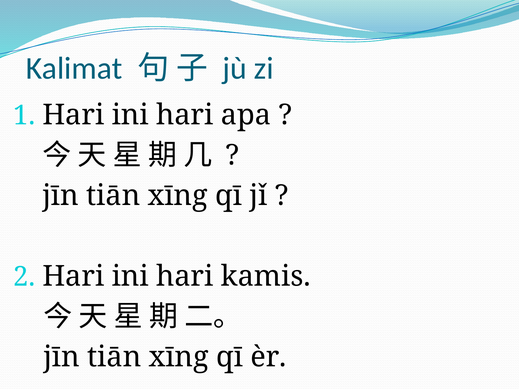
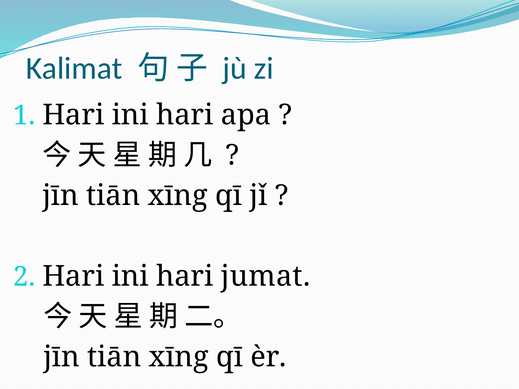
kamis: kamis -> jumat
